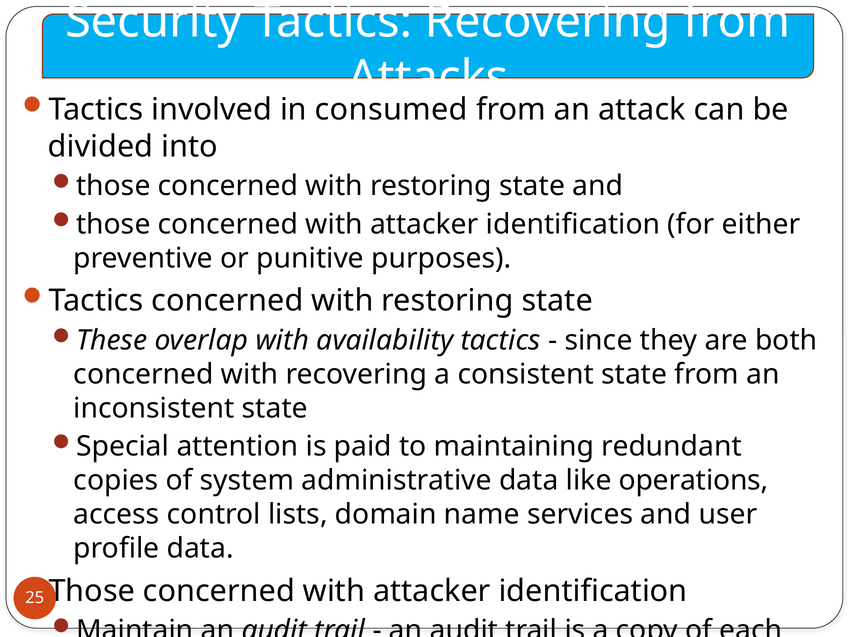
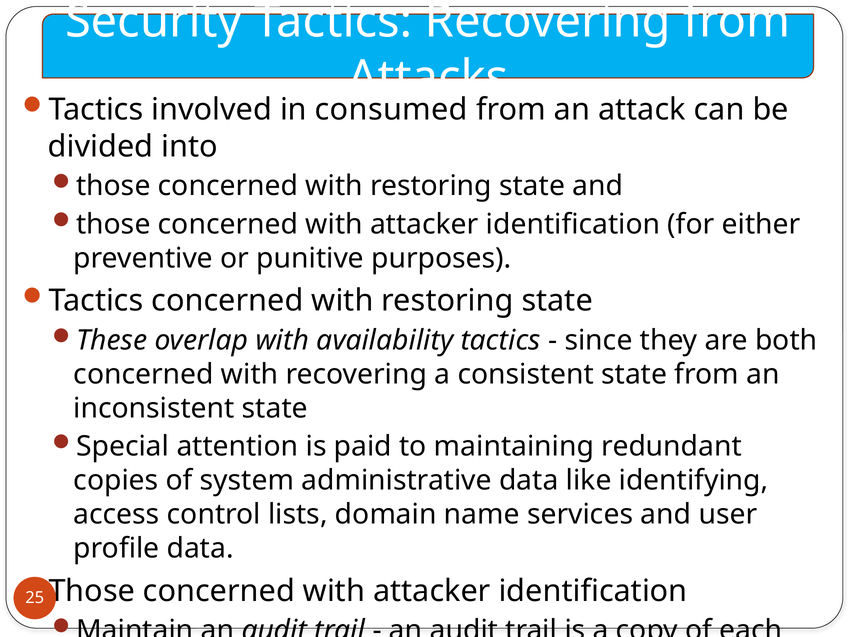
like operations: operations -> identifying
